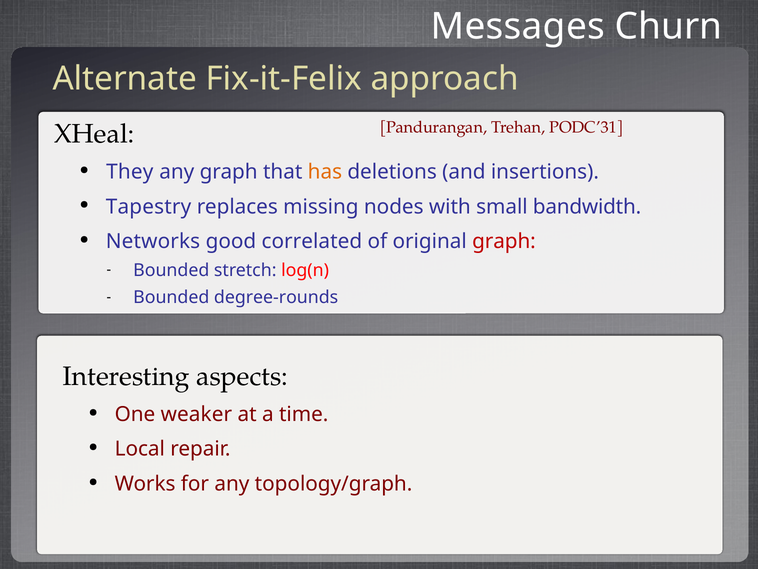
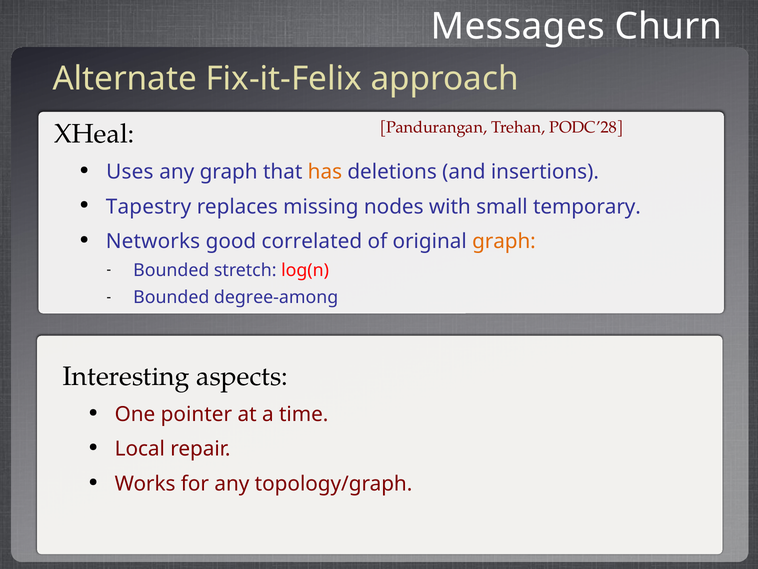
PODC’31: PODC’31 -> PODC’28
They: They -> Uses
bandwidth: bandwidth -> temporary
graph at (504, 241) colour: red -> orange
degree-rounds: degree-rounds -> degree-among
weaker: weaker -> pointer
